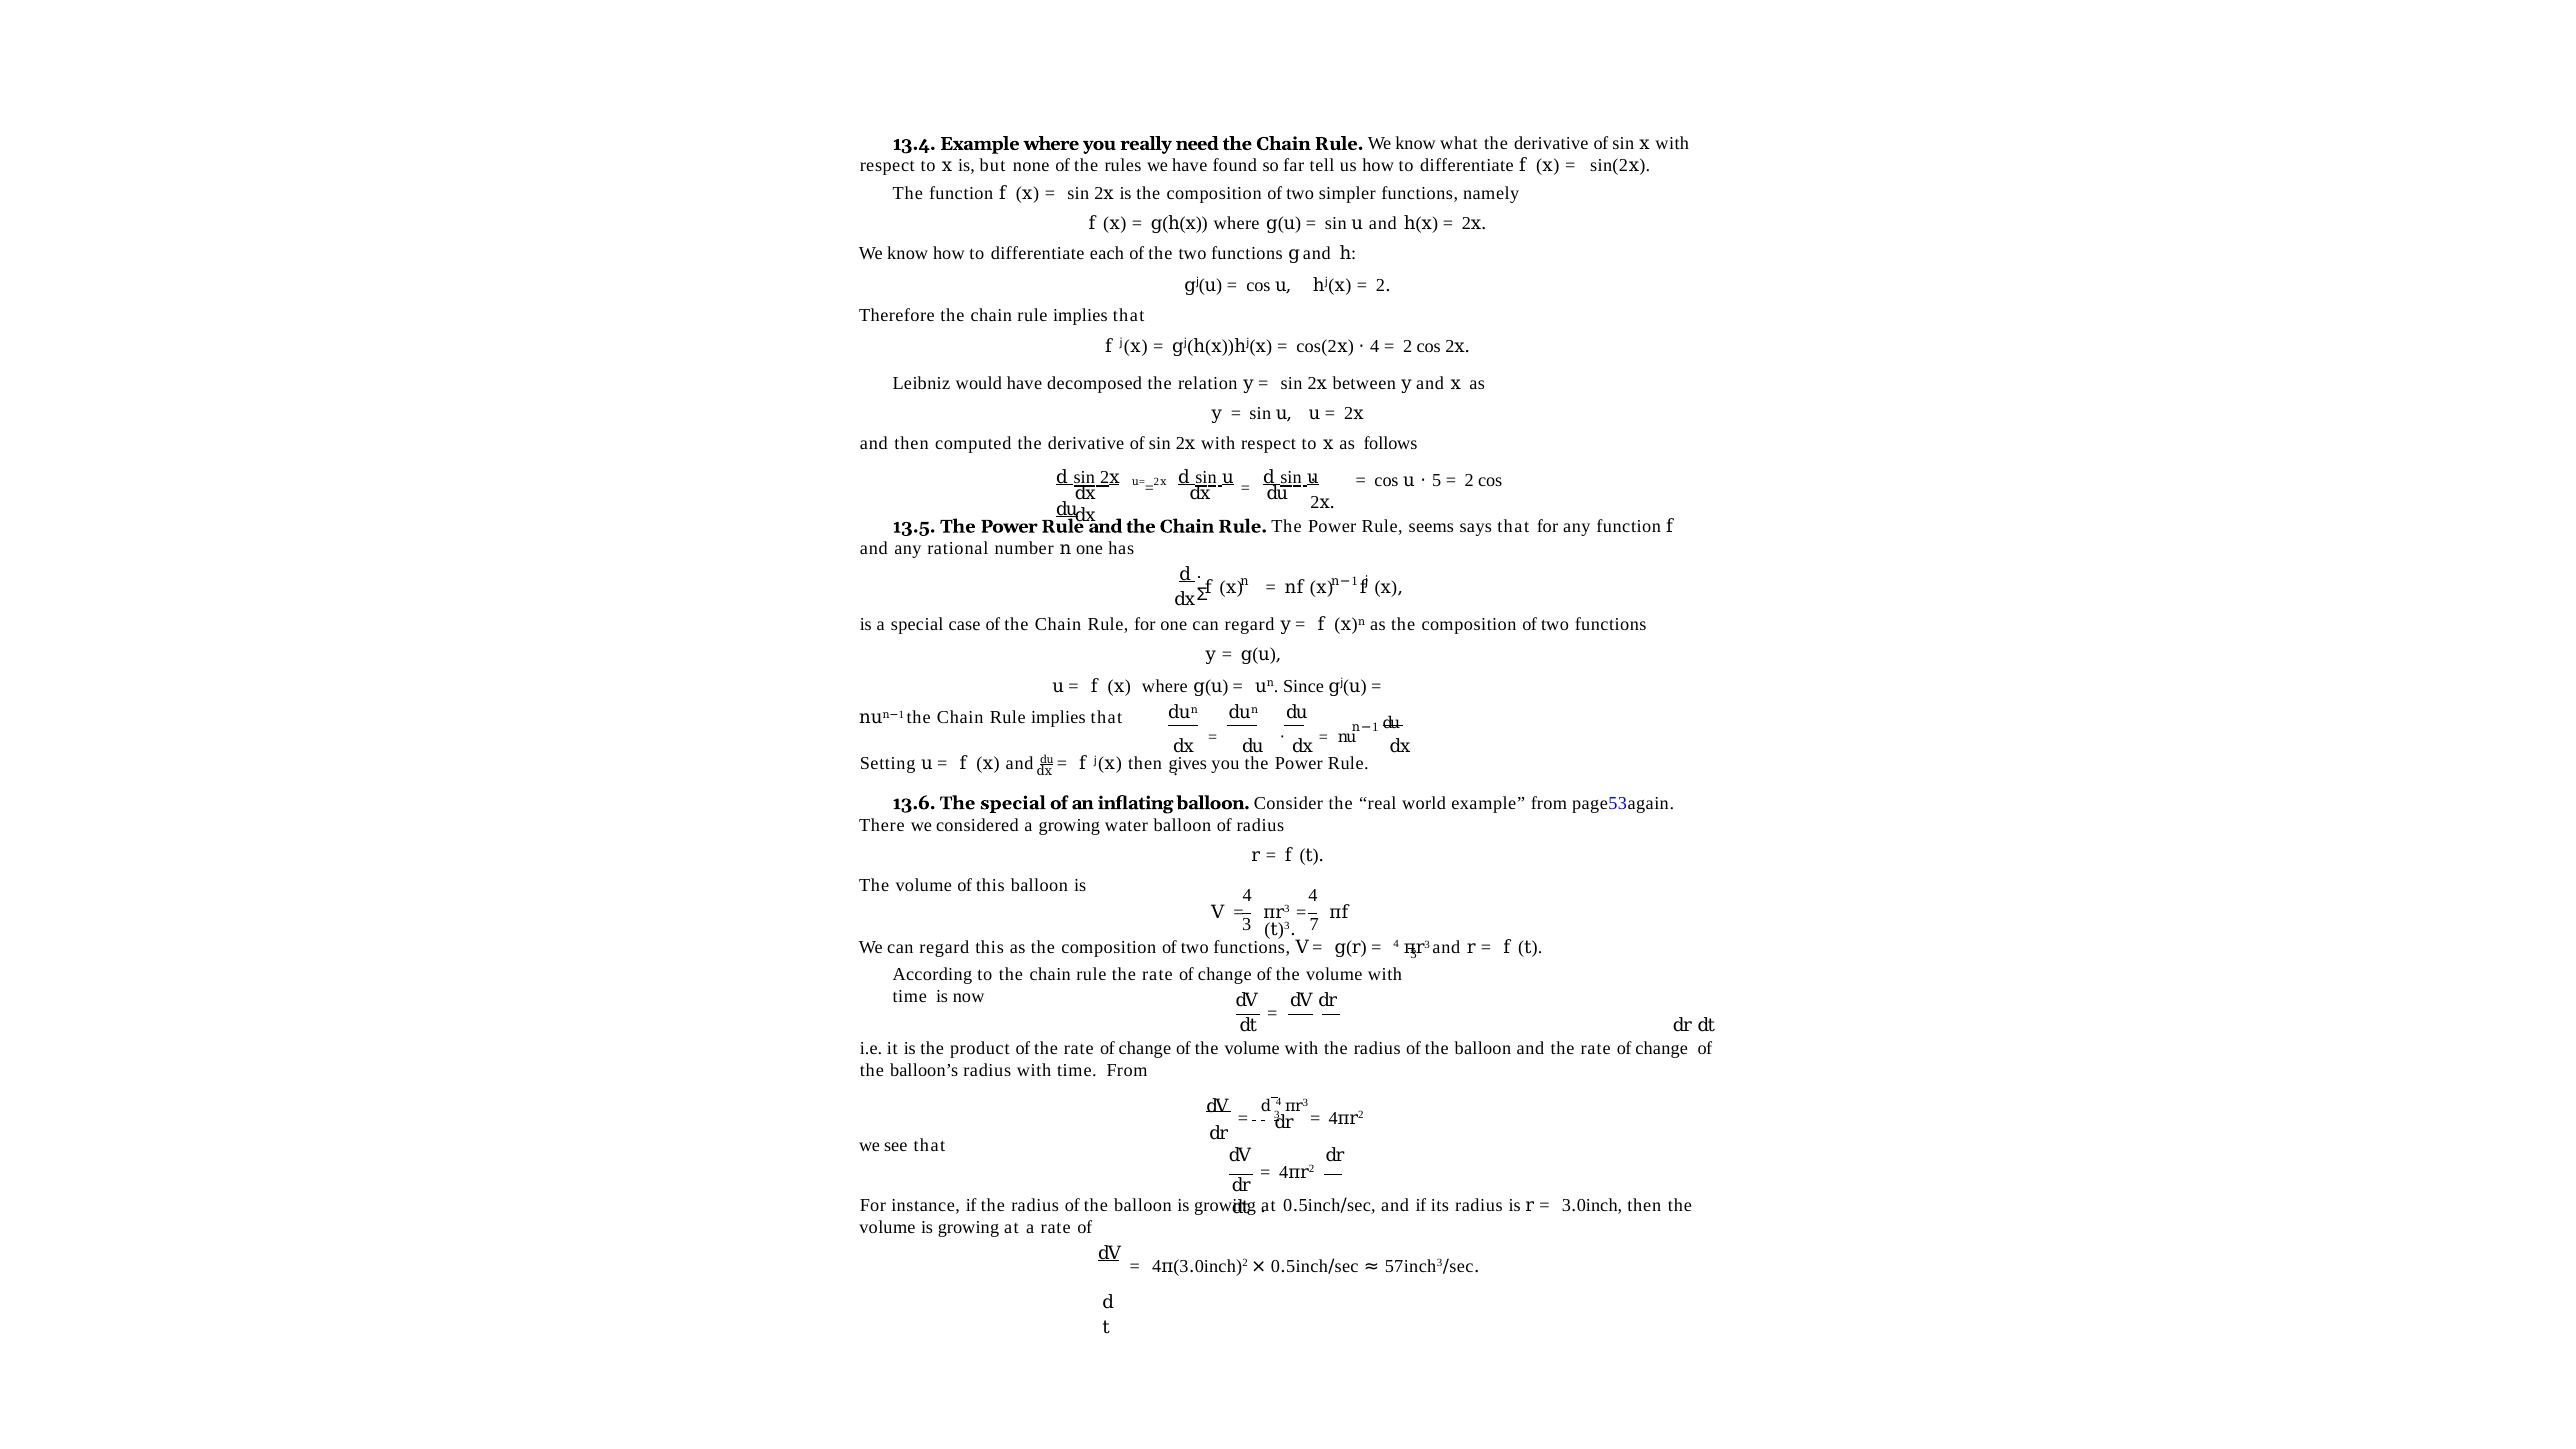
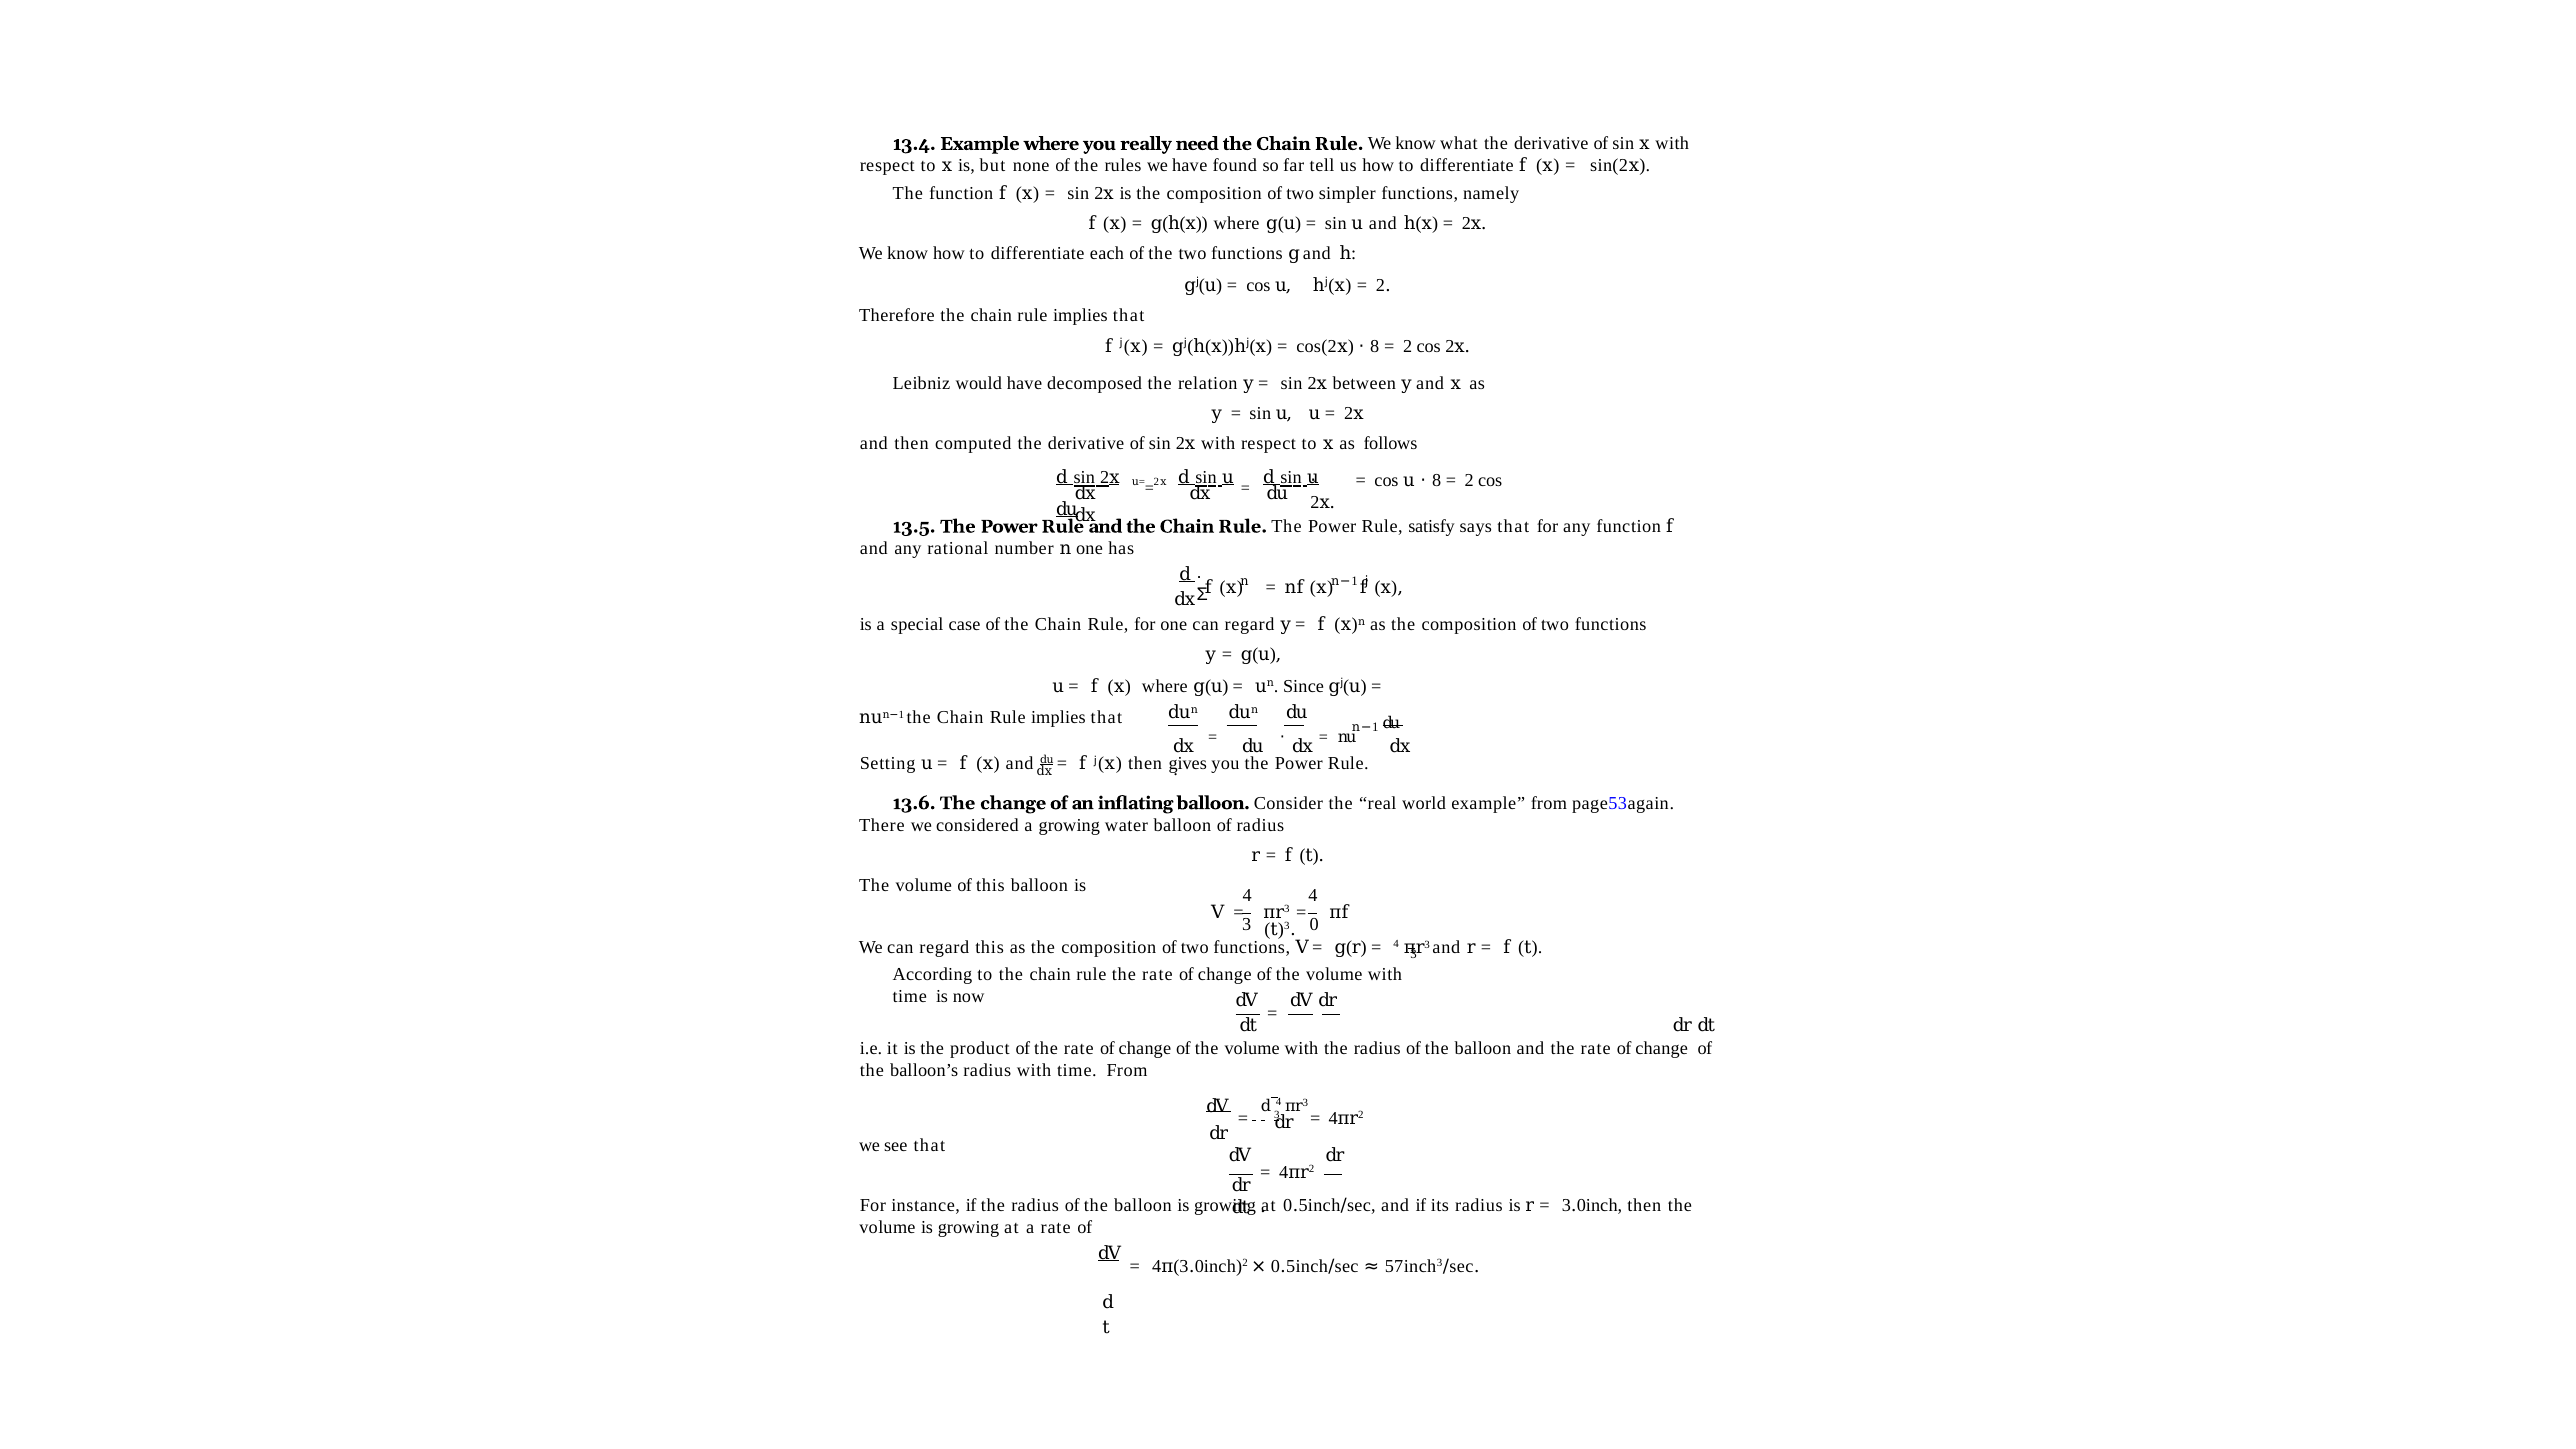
4 at (1375, 347): 4 -> 8
5 at (1437, 481): 5 -> 8
seems: seems -> satisfy
The special: special -> change
7: 7 -> 0
